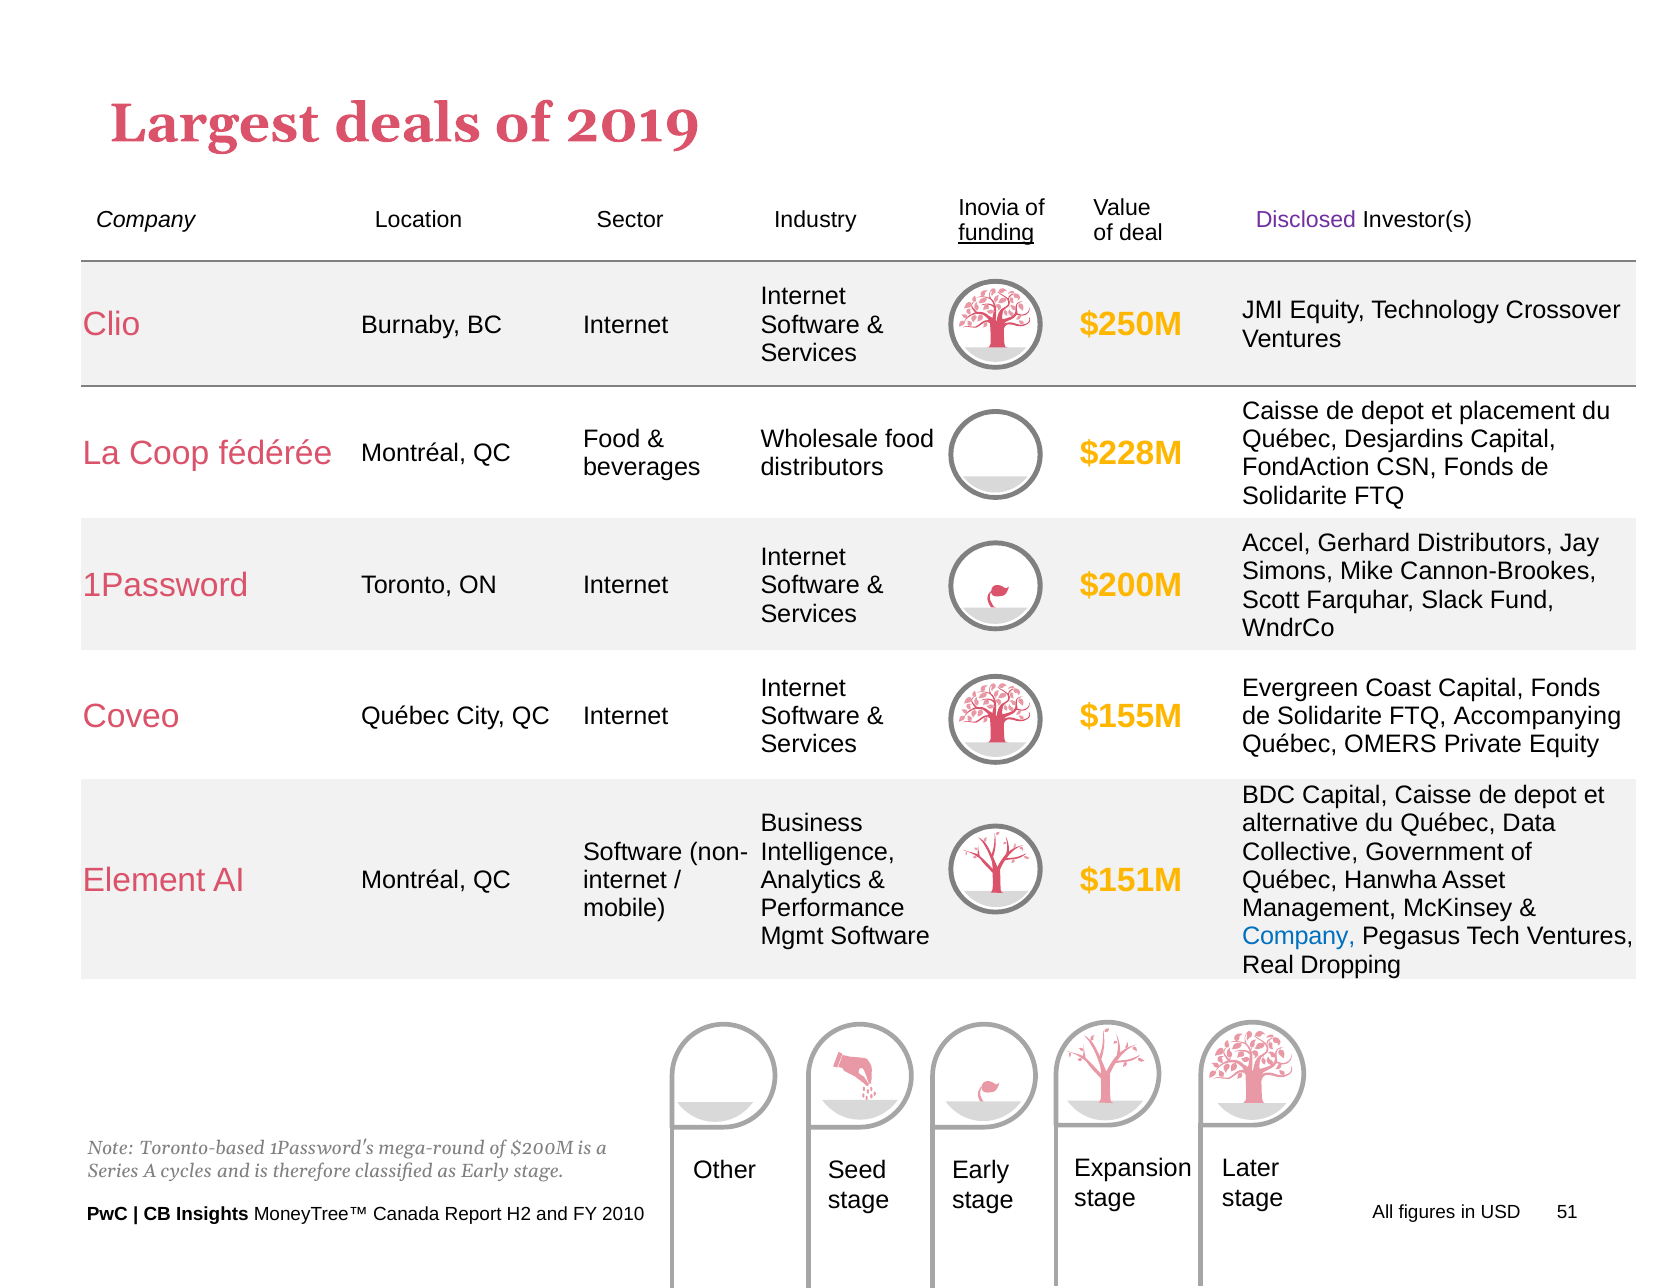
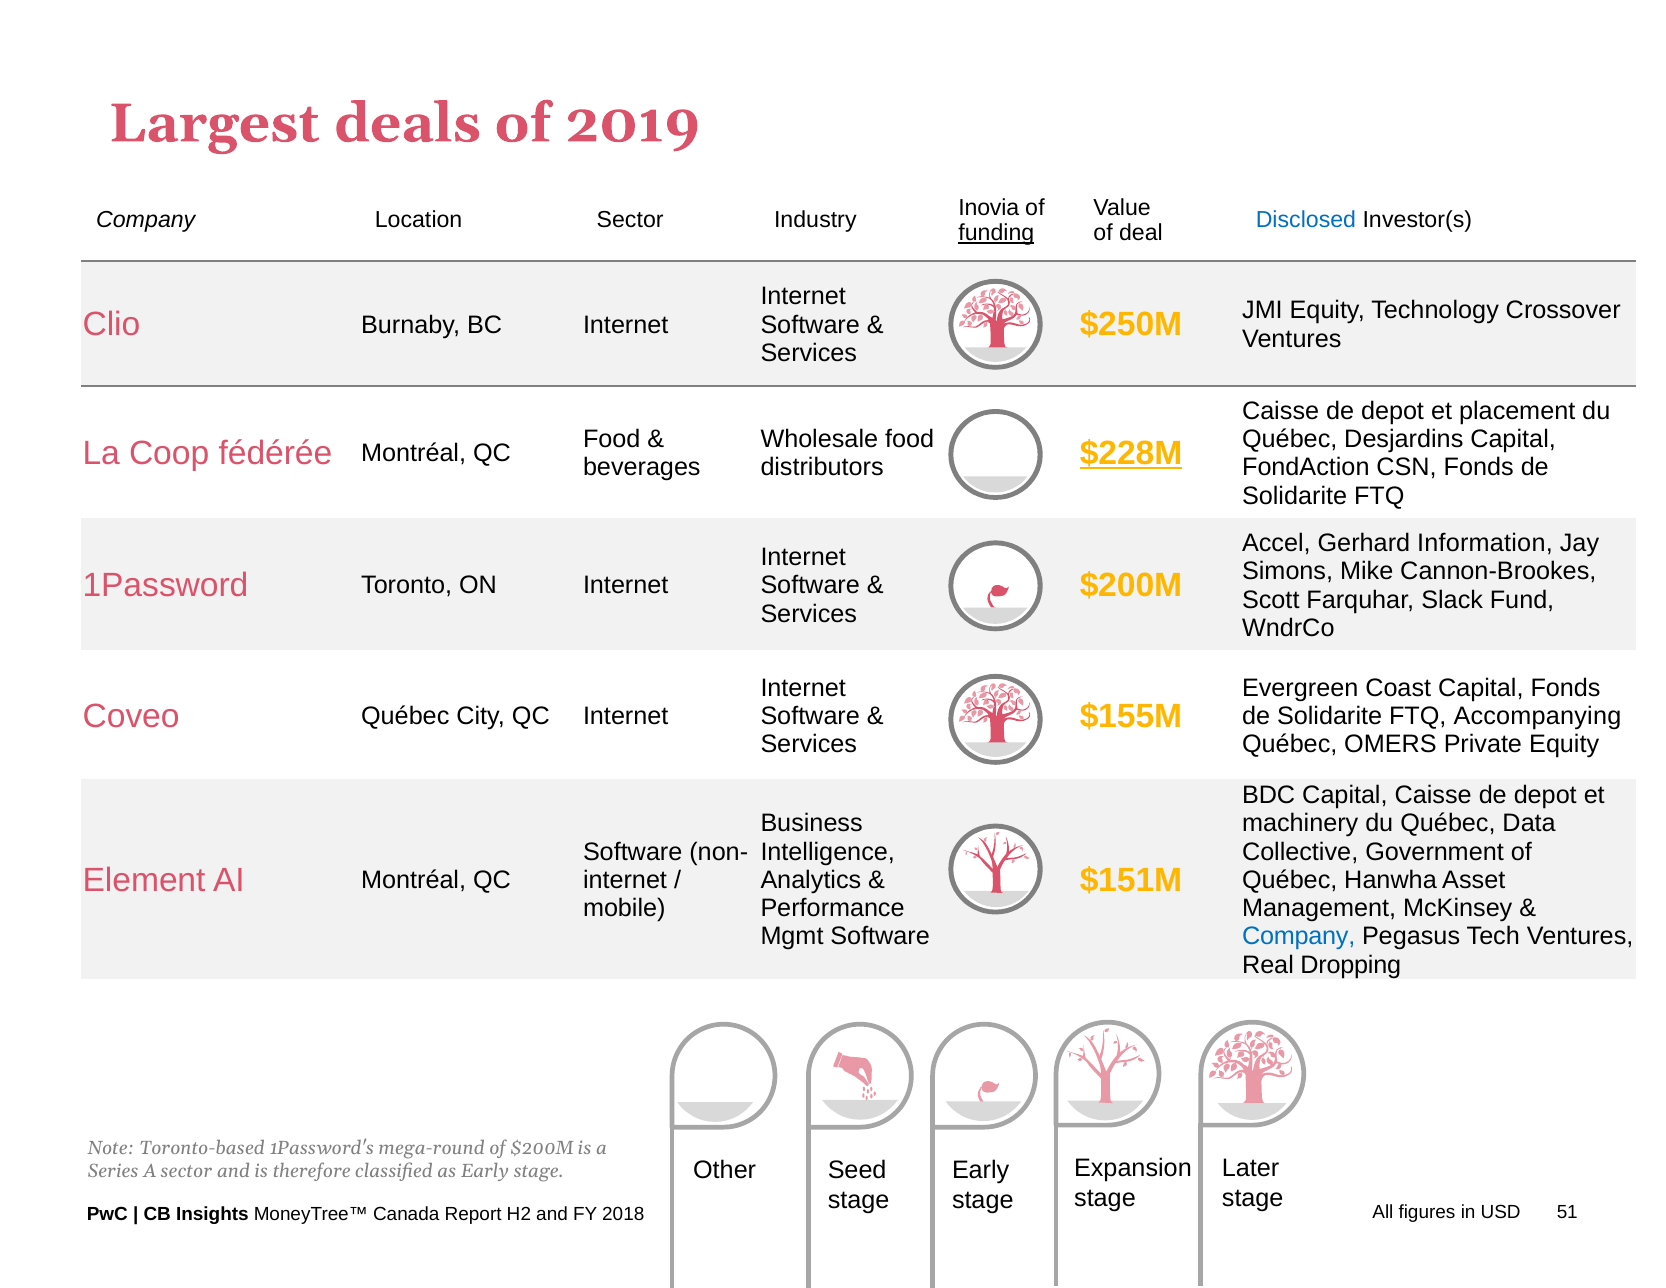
Disclosed colour: purple -> blue
$228M underline: none -> present
Gerhard Distributors: Distributors -> Information
alternative: alternative -> machinery
A cycles: cycles -> sector
2010: 2010 -> 2018
